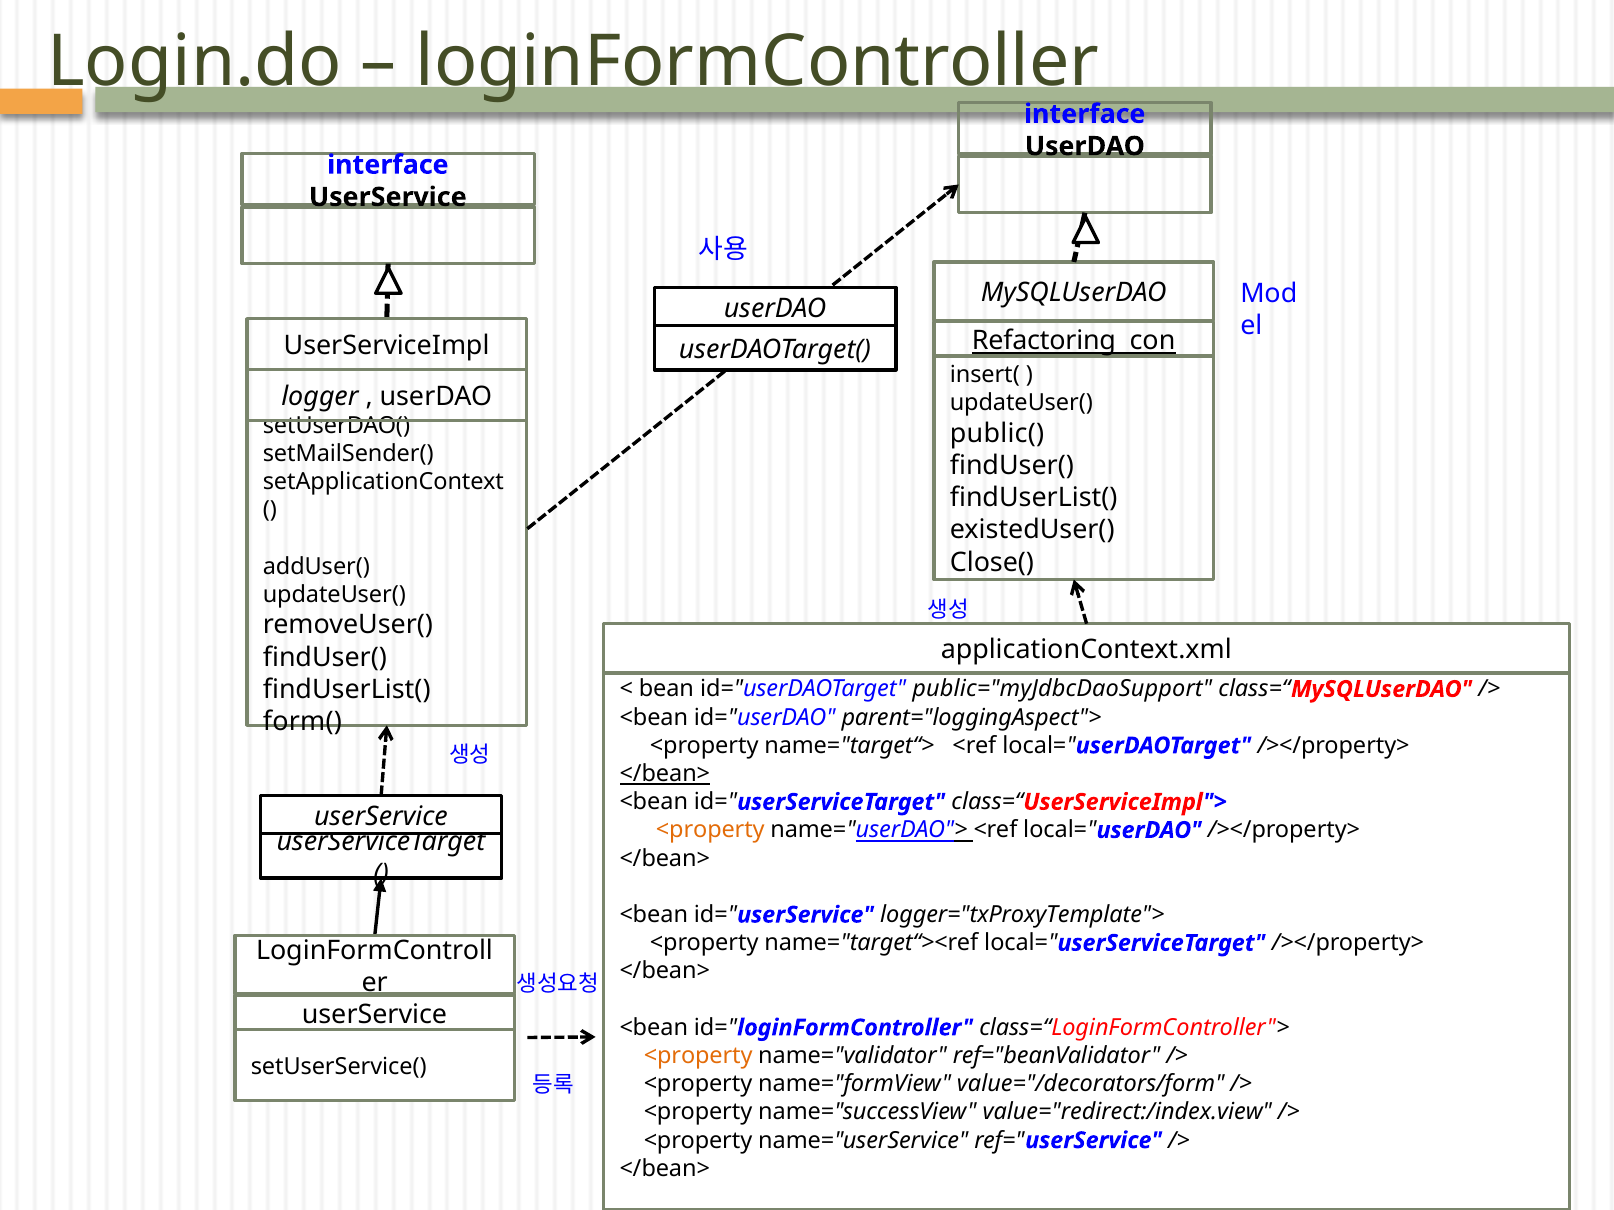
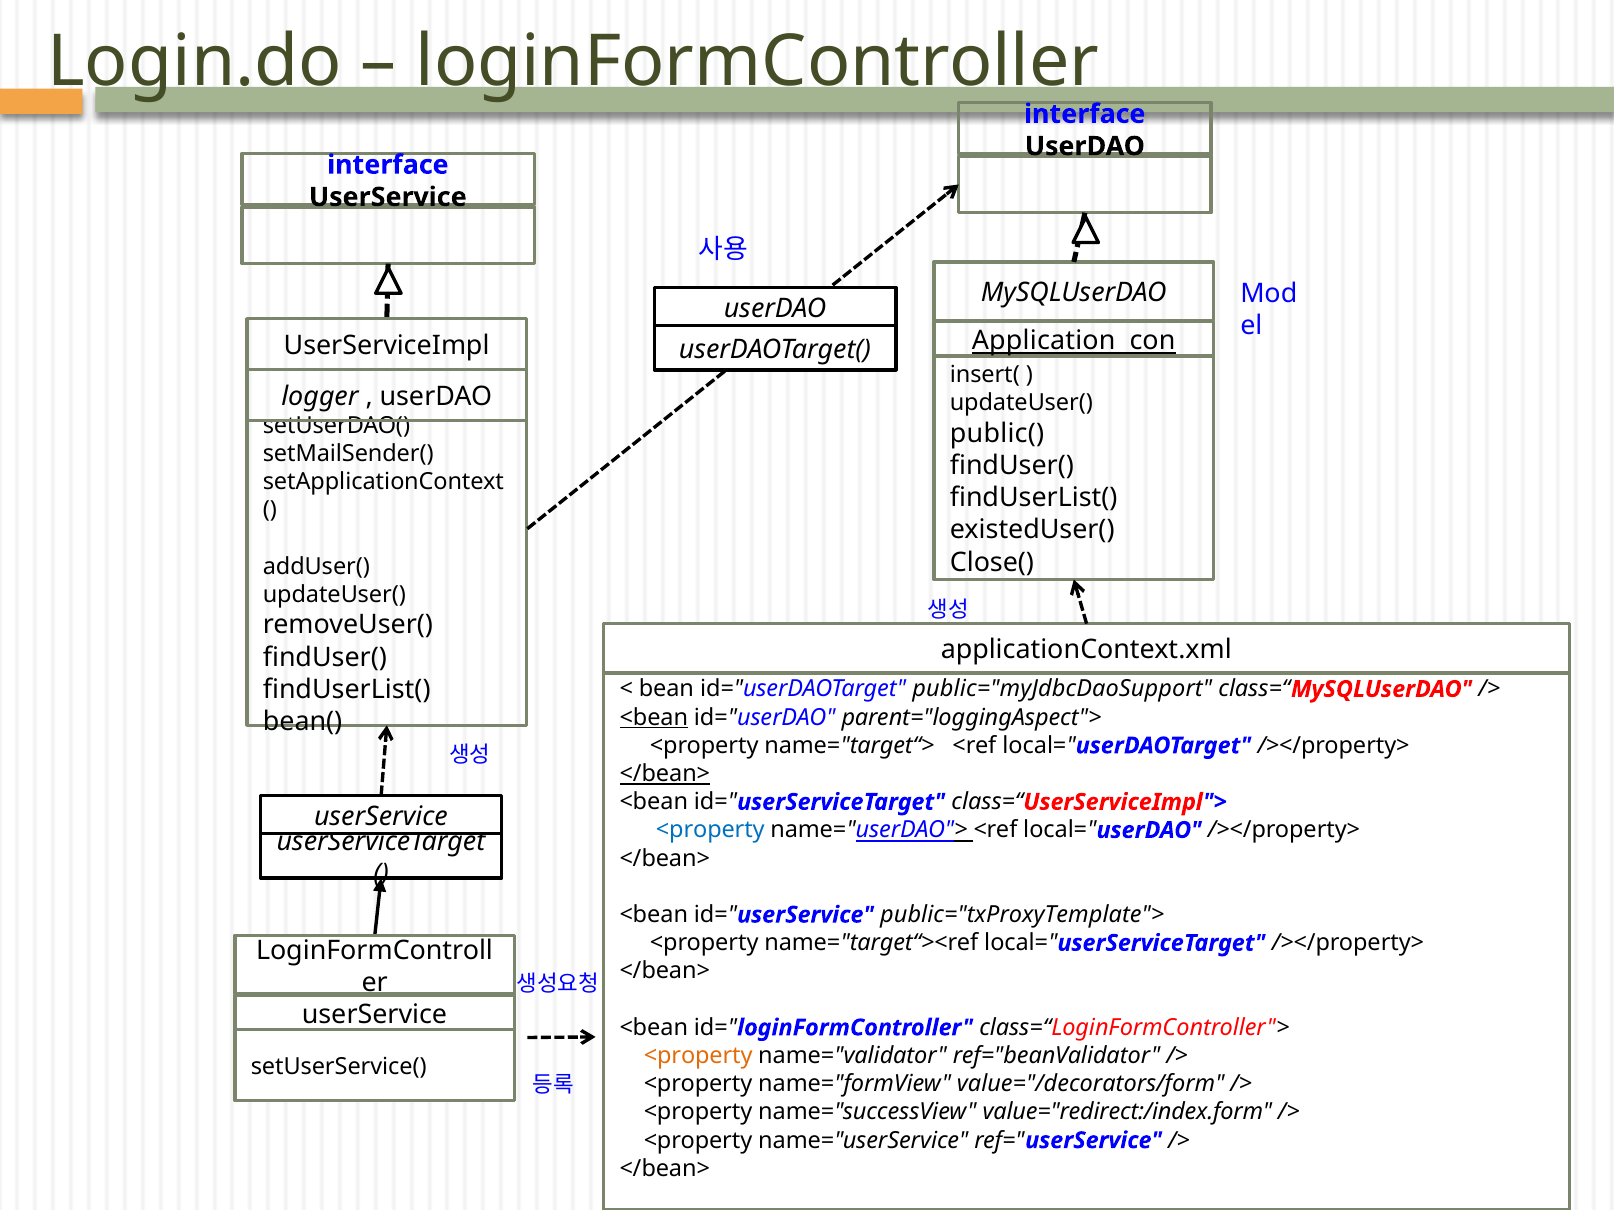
Refactoring: Refactoring -> Application
<bean at (654, 718) underline: none -> present
form(: form( -> bean(
<property at (710, 831) colour: orange -> blue
logger="txProxyTemplate">: logger="txProxyTemplate"> -> public="txProxyTemplate">
value="redirect:/index.view: value="redirect:/index.view -> value="redirect:/index.form
